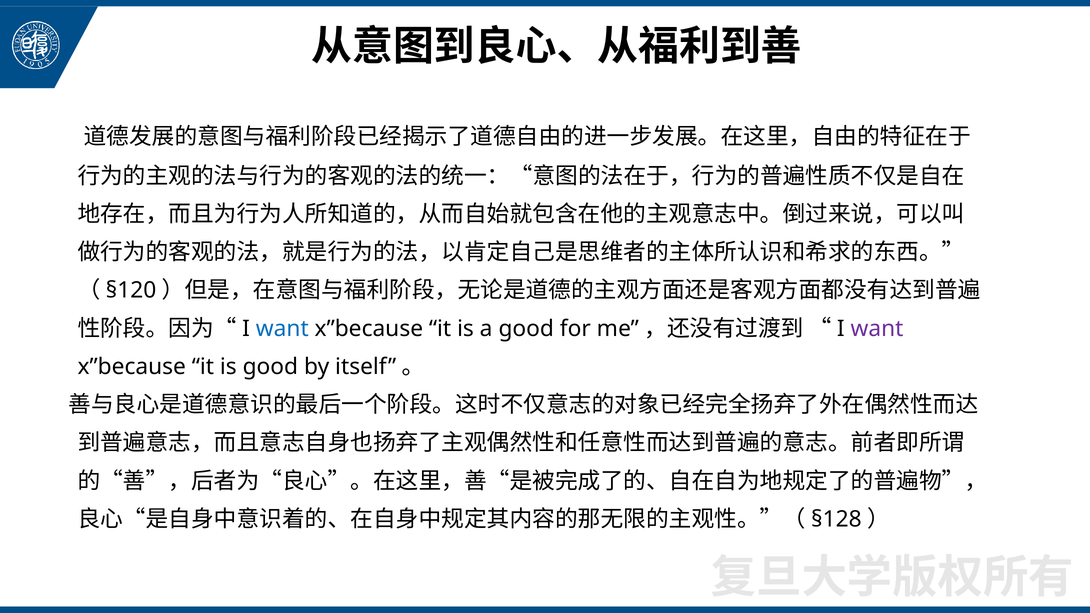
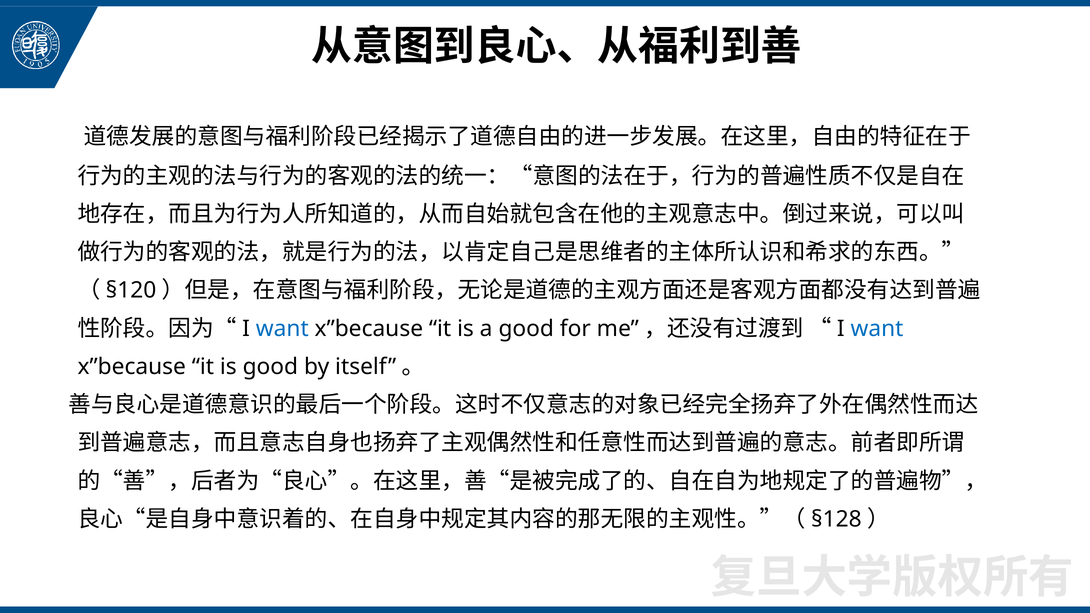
want at (877, 329) colour: purple -> blue
